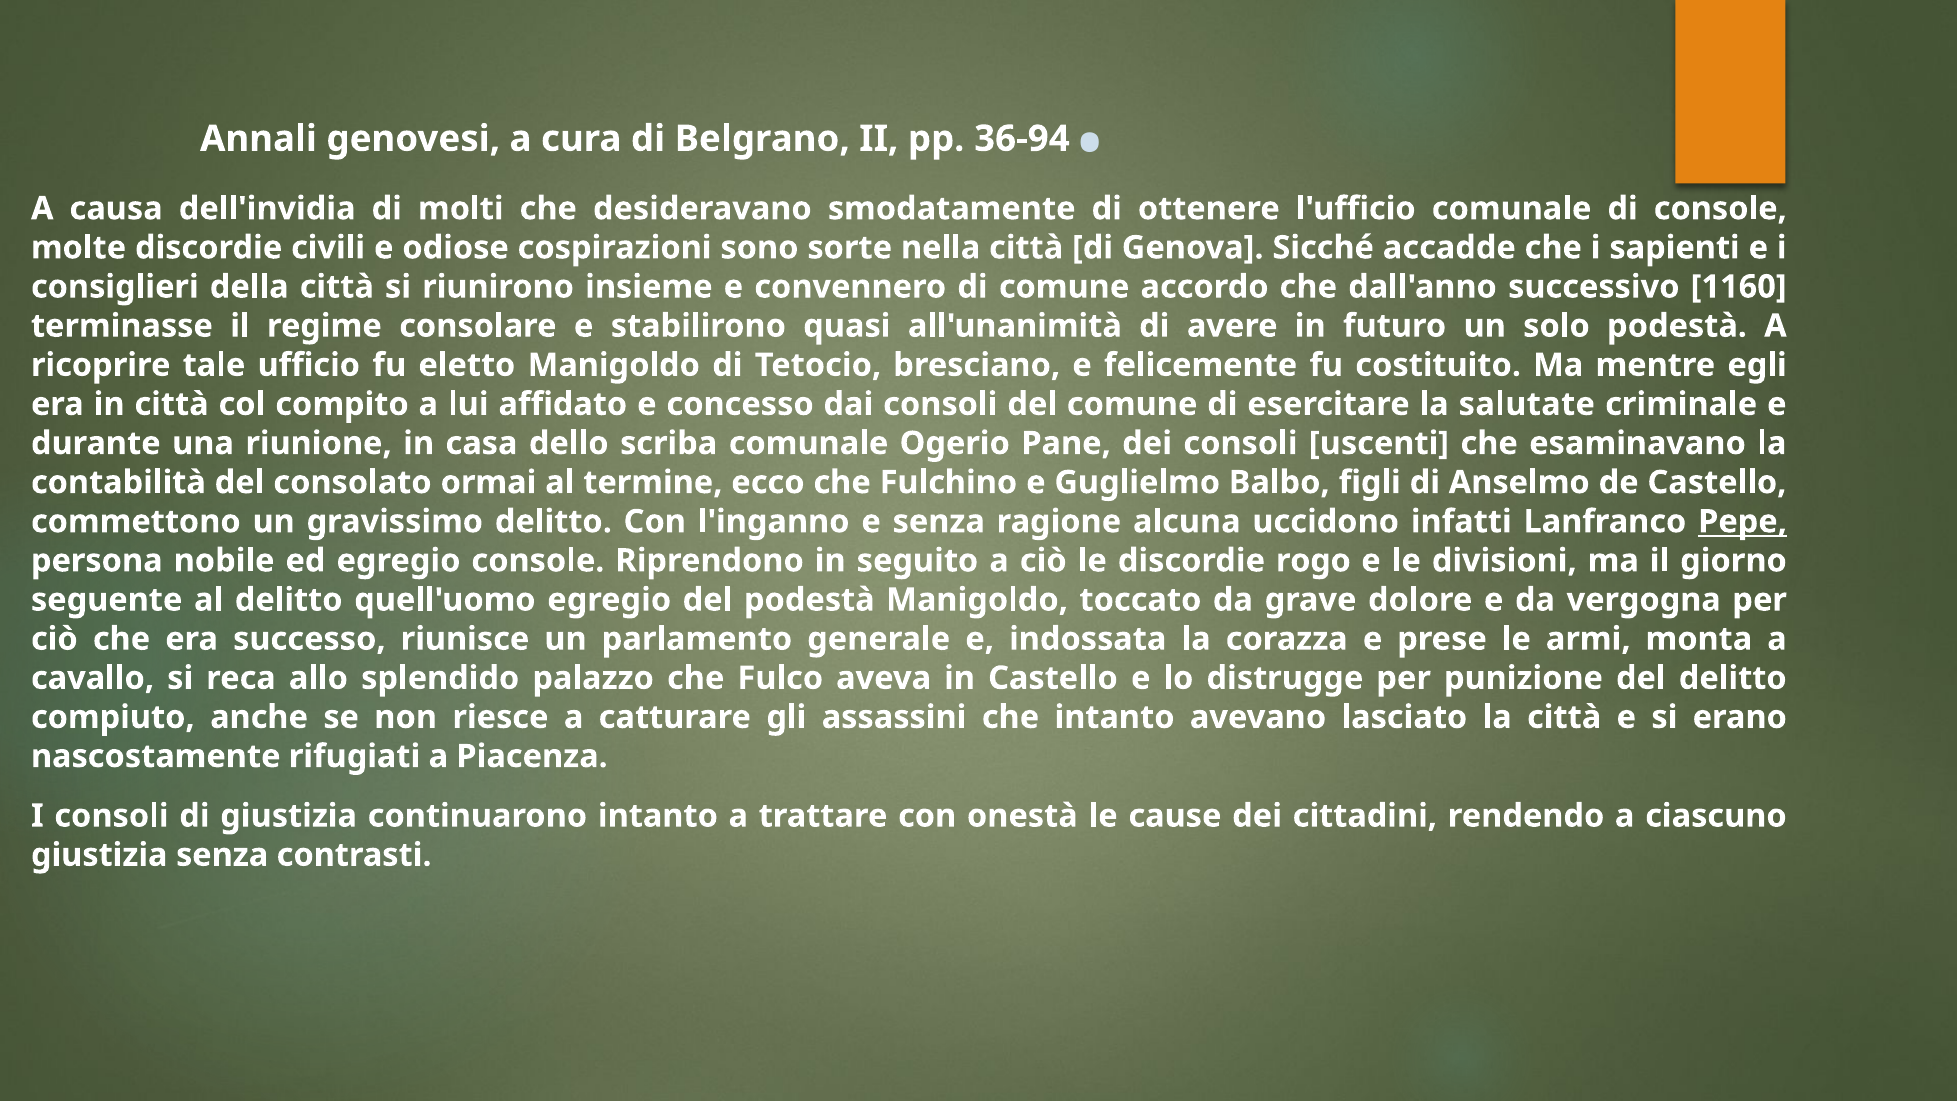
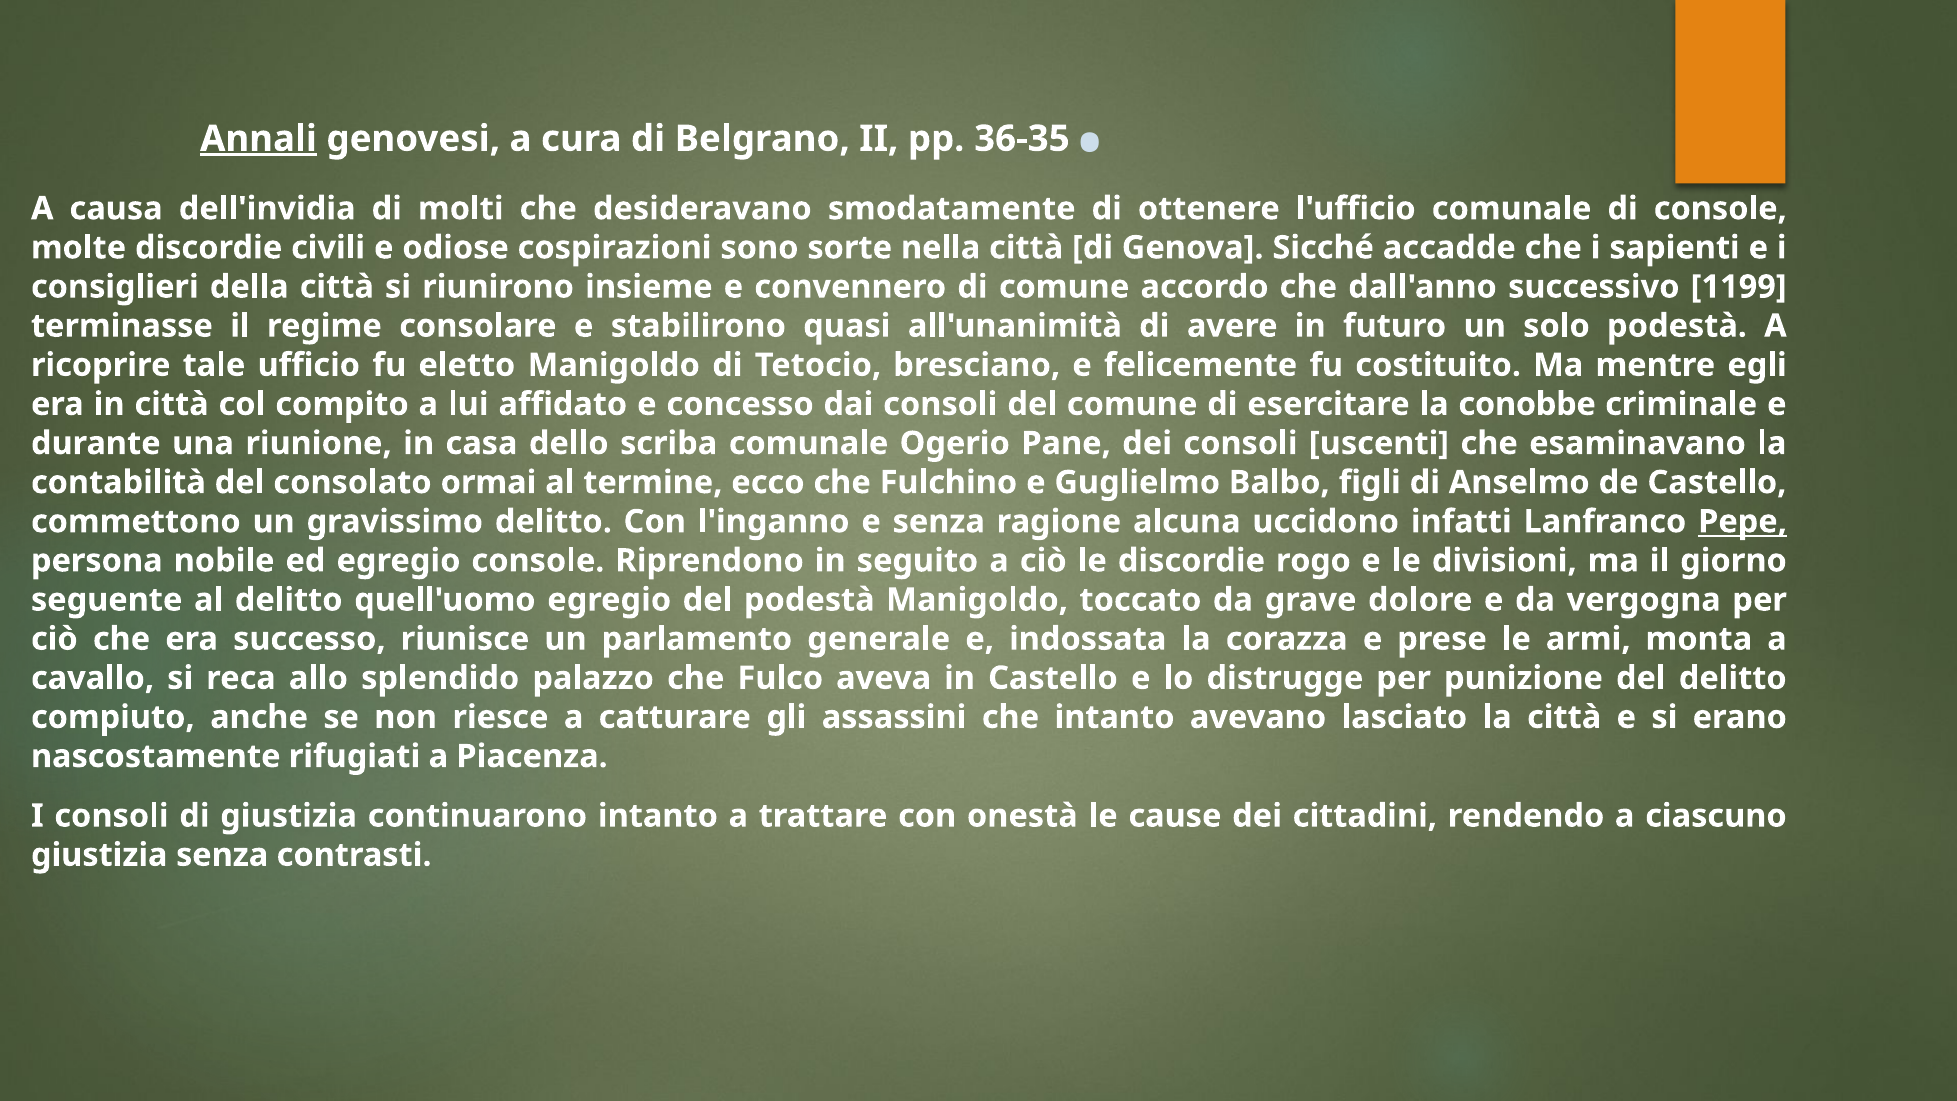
Annali underline: none -> present
36-94: 36-94 -> 36-35
1160: 1160 -> 1199
salutate: salutate -> conobbe
